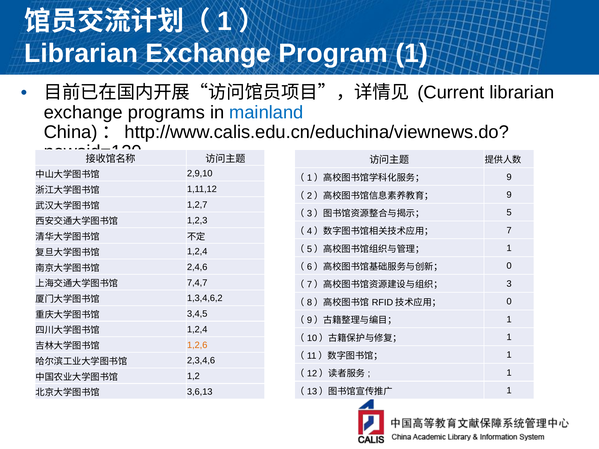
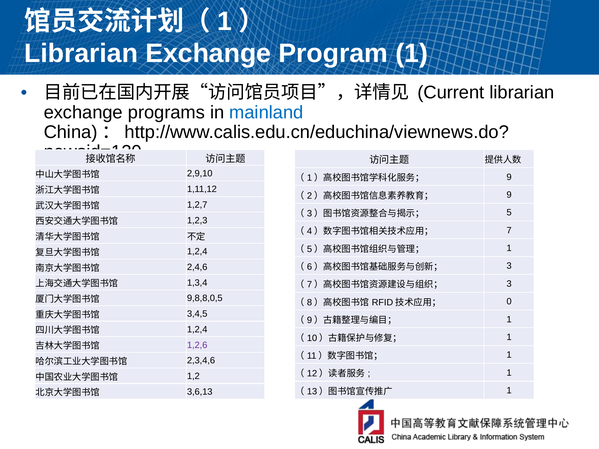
0 at (509, 266): 0 -> 3
7,4,7: 7,4,7 -> 1,3,4
1,3,4,6,2: 1,3,4,6,2 -> 9,8,8,0,5
1,2,6 colour: orange -> purple
